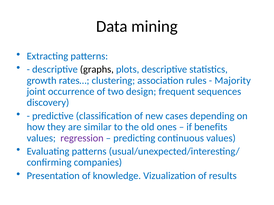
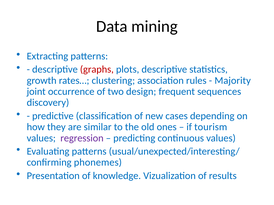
graphs colour: black -> red
benefits: benefits -> tourism
companies: companies -> phonemes
